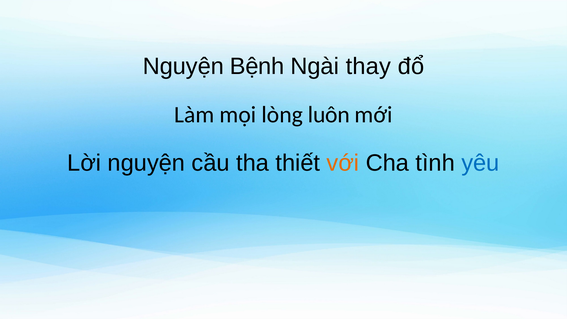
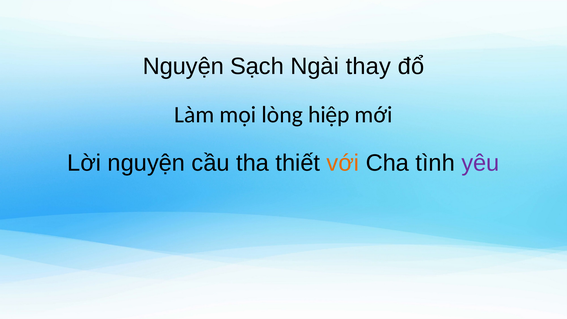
Bệnh: Bệnh -> Sạch
luôn: luôn -> hiệp
yêu colour: blue -> purple
